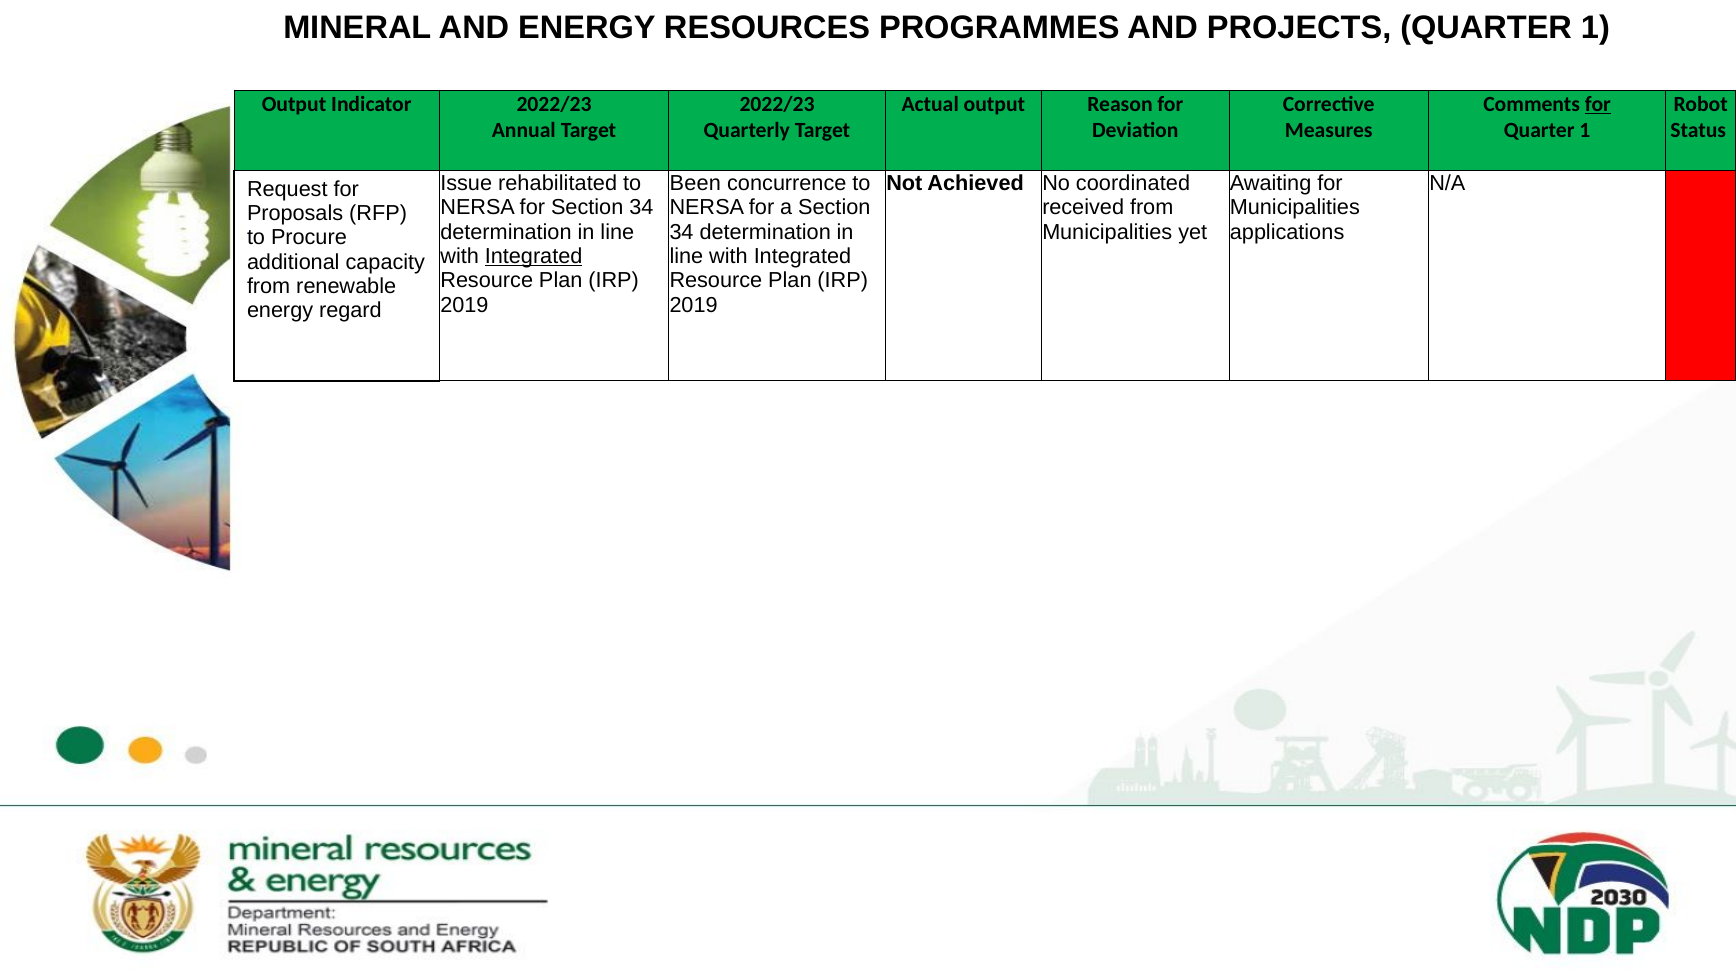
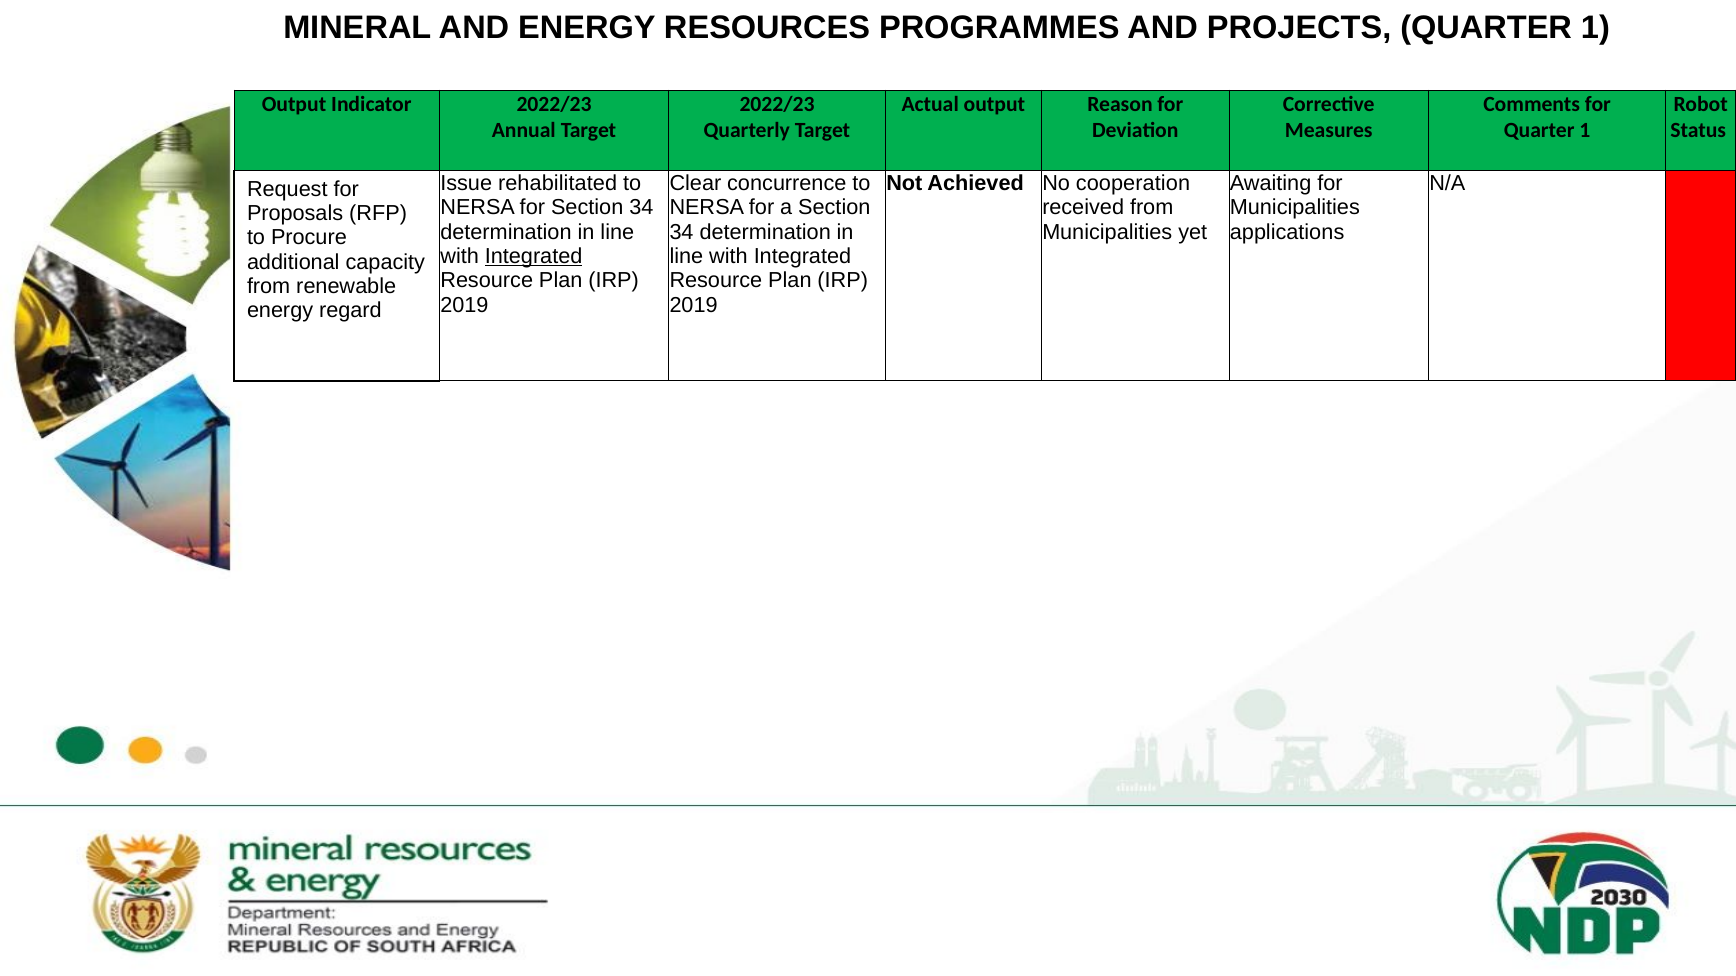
for at (1598, 104) underline: present -> none
Been: Been -> Clear
coordinated: coordinated -> cooperation
